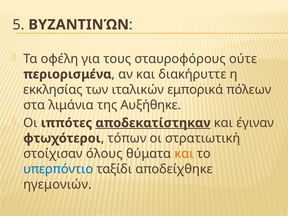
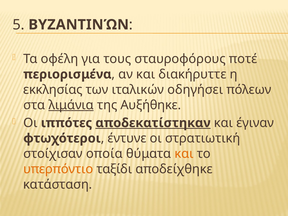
ούτε: ούτε -> ποτέ
εμπορικά: εμπορικά -> οδηγήσει
λιμάνια underline: none -> present
τόπων: τόπων -> έντυνε
όλους: όλους -> οποία
υπερπόντιο colour: blue -> orange
ηγεμονιών: ηγεμονιών -> κατάσταση
